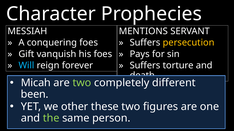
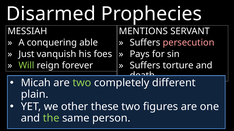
Character: Character -> Disarmed
conquering foes: foes -> able
persecution colour: yellow -> pink
Gift: Gift -> Just
Will colour: light blue -> light green
been: been -> plain
